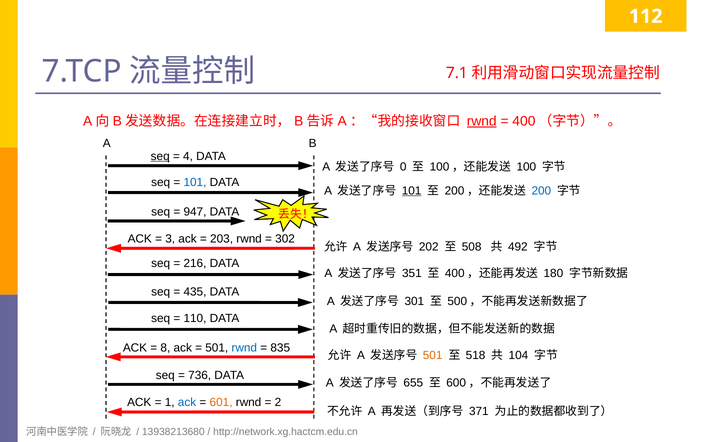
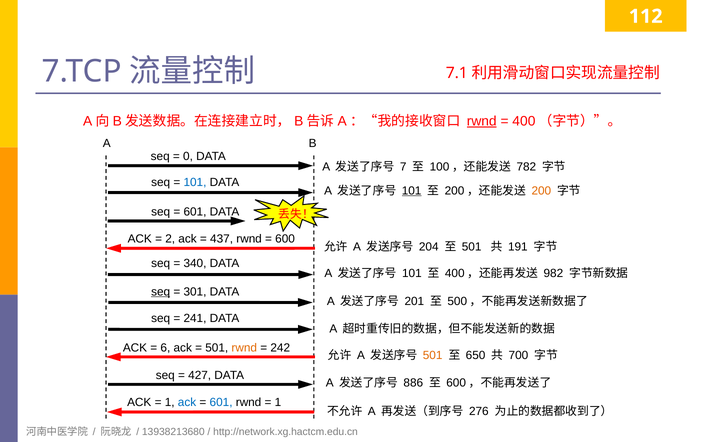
seq at (160, 156) underline: present -> none
4: 4 -> 0
0: 0 -> 7
100: 100 -> 782
200 colour: blue -> orange
947 at (195, 212): 947 -> 601
3: 3 -> 2
203: 203 -> 437
302: 302 -> 600
202: 202 -> 204
508 at (472, 247): 508 -> 501
492: 492 -> 191
216: 216 -> 340
351 at (412, 273): 351 -> 101
180: 180 -> 982
seq at (161, 292) underline: none -> present
435: 435 -> 301
301: 301 -> 201
110: 110 -> 241
8: 8 -> 6
rwnd at (244, 348) colour: blue -> orange
835: 835 -> 242
518: 518 -> 650
104: 104 -> 700
736: 736 -> 427
655: 655 -> 886
601 at (221, 403) colour: orange -> blue
2 at (278, 403): 2 -> 1
371: 371 -> 276
